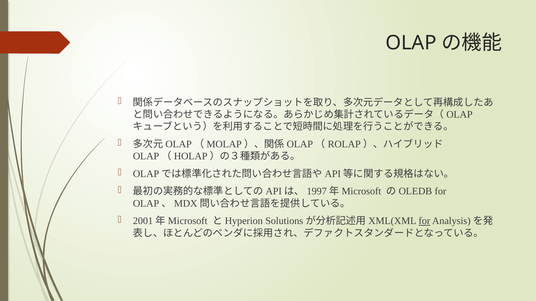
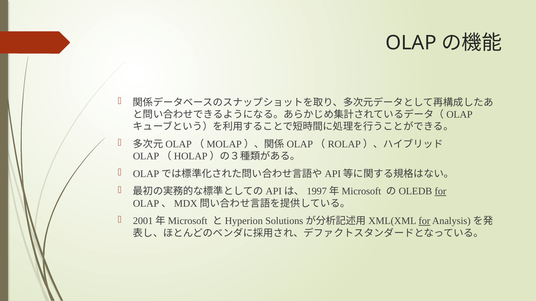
for at (440, 192) underline: none -> present
